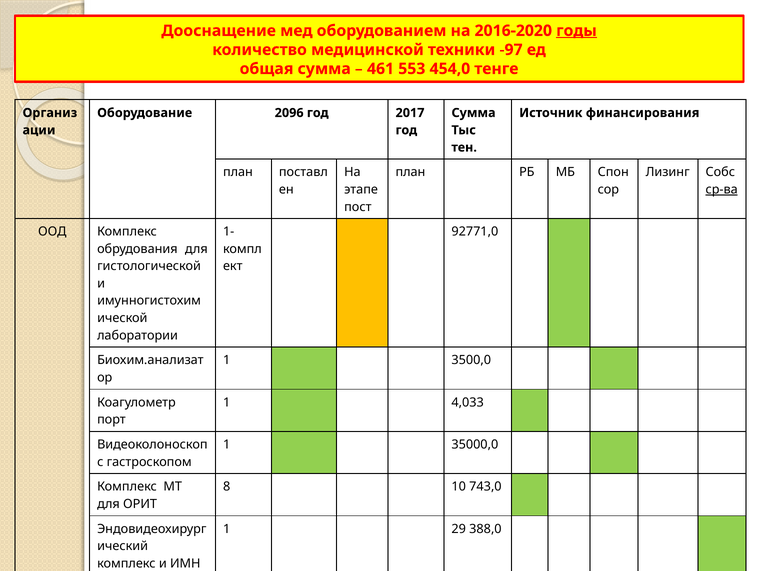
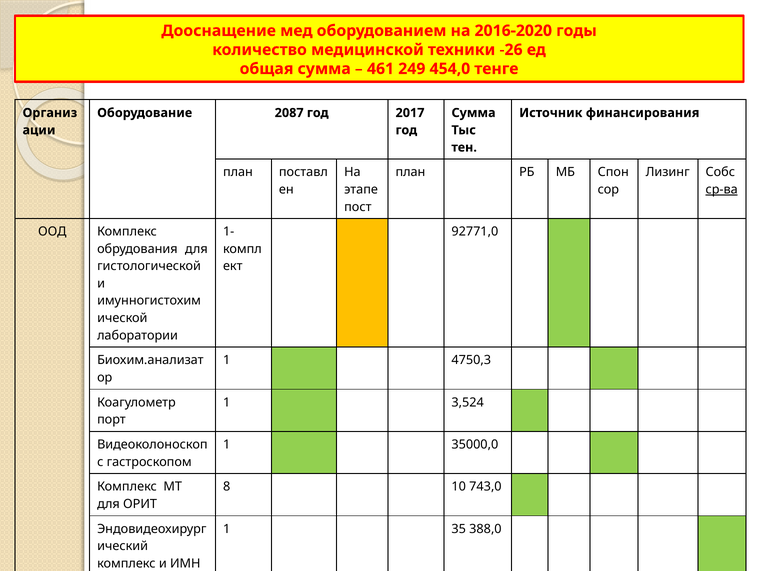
годы underline: present -> none
-97: -97 -> -26
553: 553 -> 249
2096: 2096 -> 2087
3500,0: 3500,0 -> 4750,3
4,033: 4,033 -> 3,524
29: 29 -> 35
